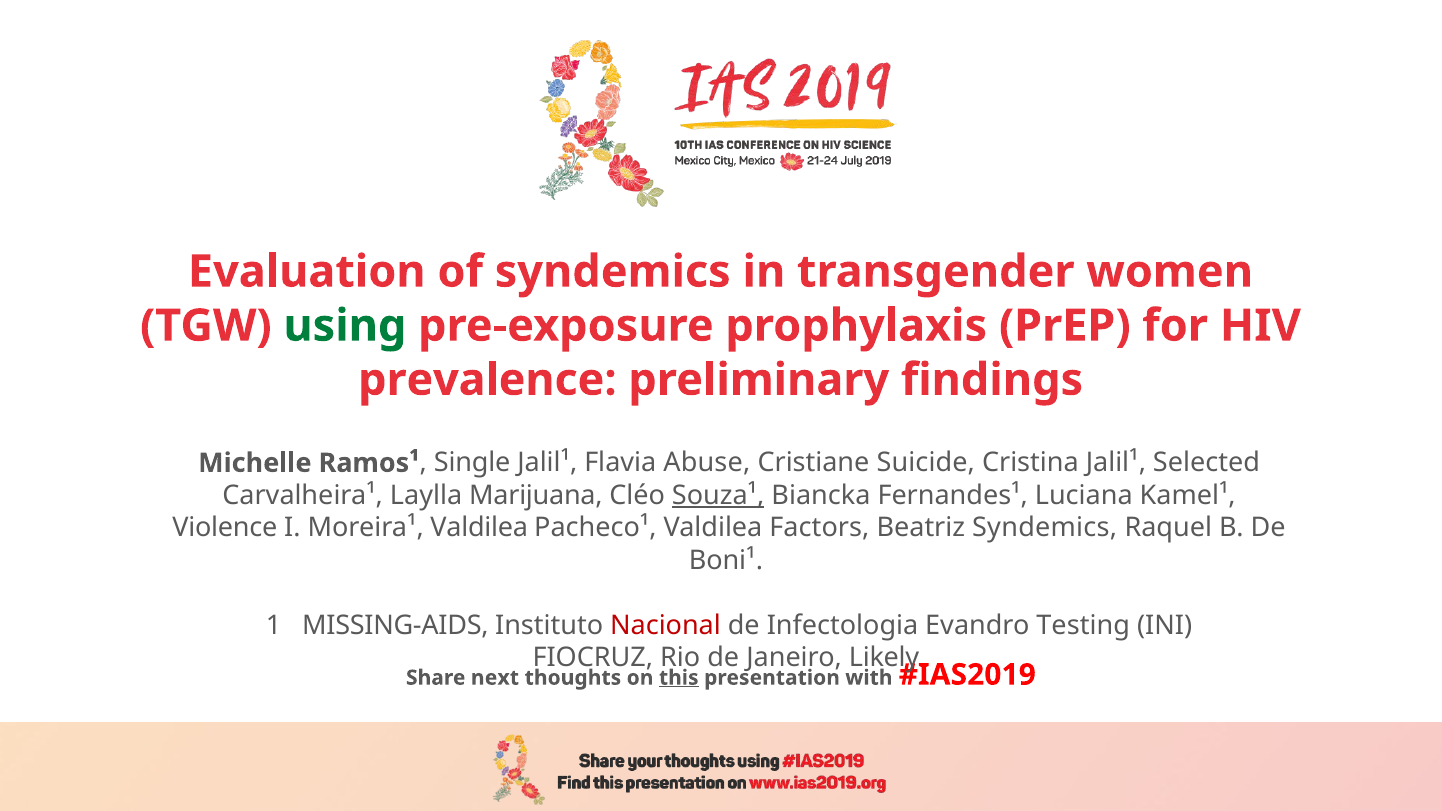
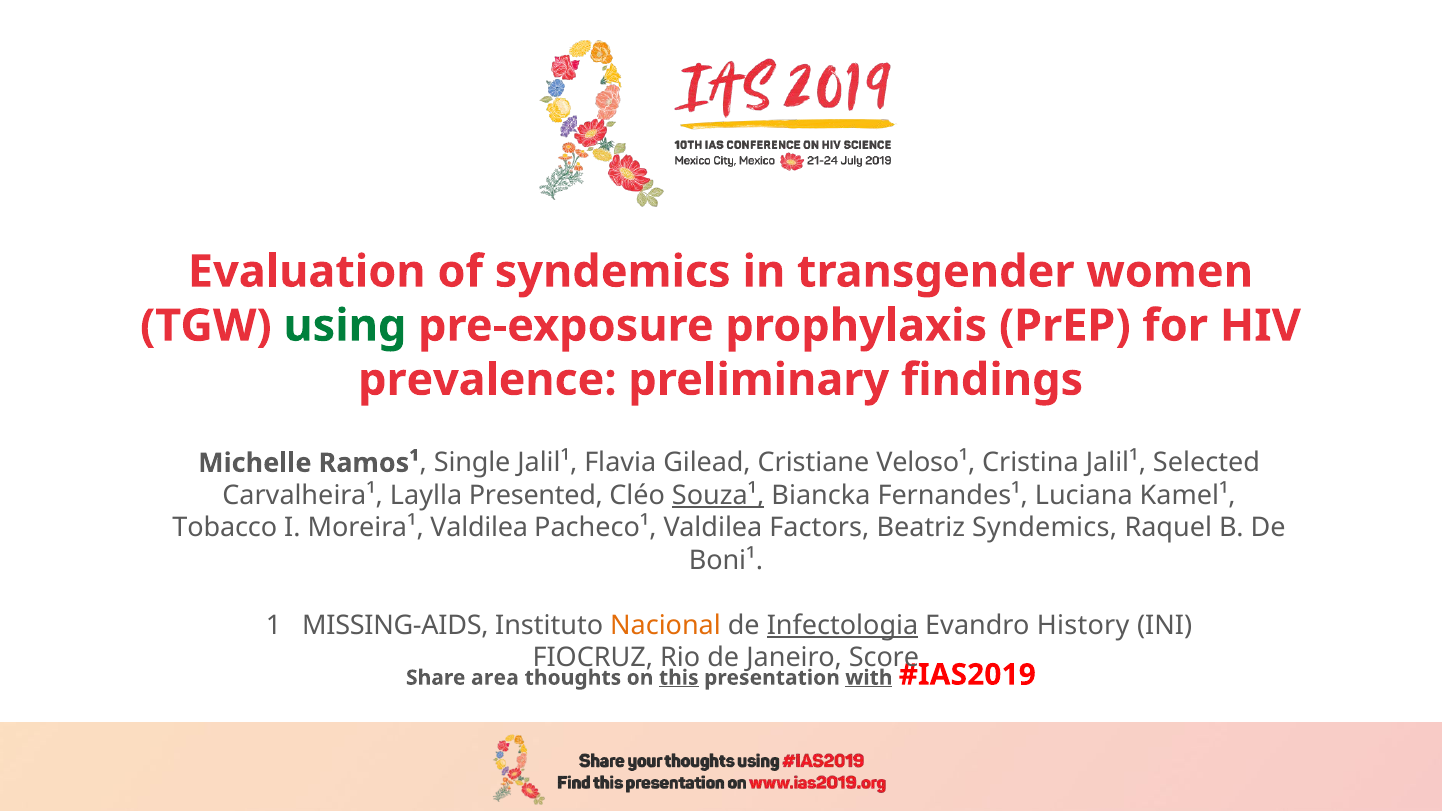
Abuse: Abuse -> Gilead
Suicide: Suicide -> Veloso¹
Marijuana: Marijuana -> Presented
Violence: Violence -> Tobacco
Nacional colour: red -> orange
Infectologia underline: none -> present
Testing: Testing -> History
Likely: Likely -> Score
next: next -> area
with underline: none -> present
